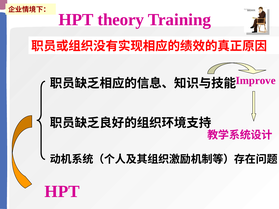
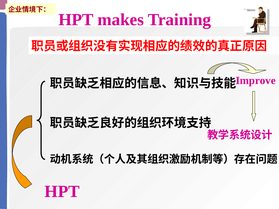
theory: theory -> makes
